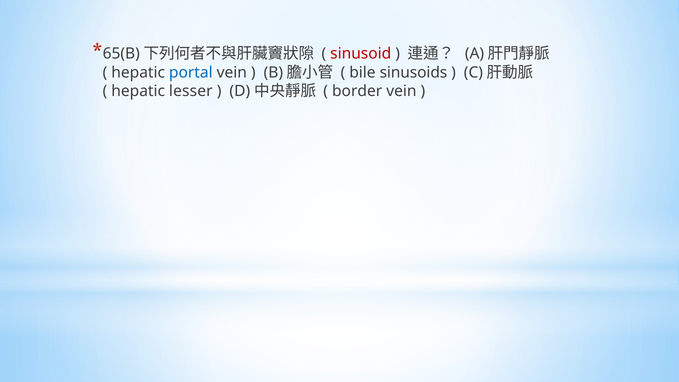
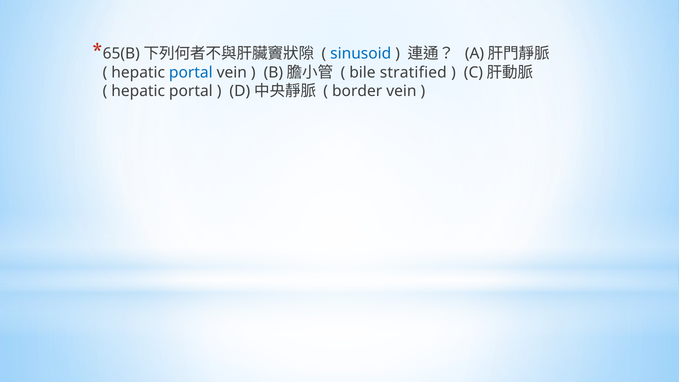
sinusoid colour: red -> blue
sinusoids: sinusoids -> stratified
lesser at (191, 91): lesser -> portal
